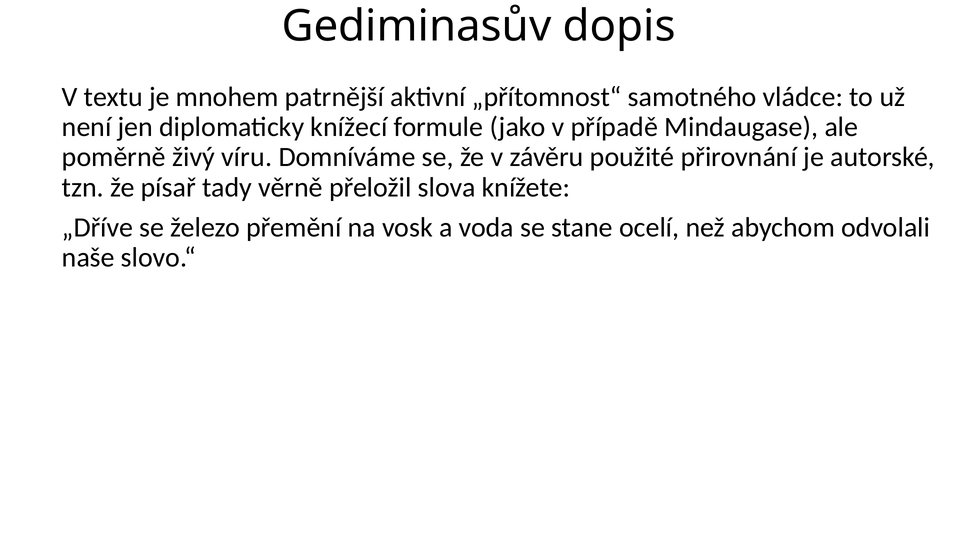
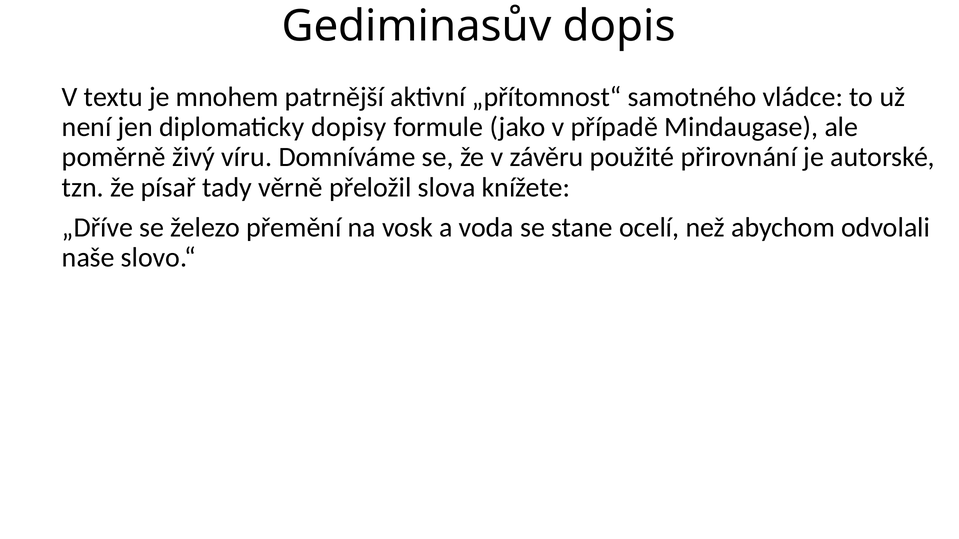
knížecí: knížecí -> dopisy
